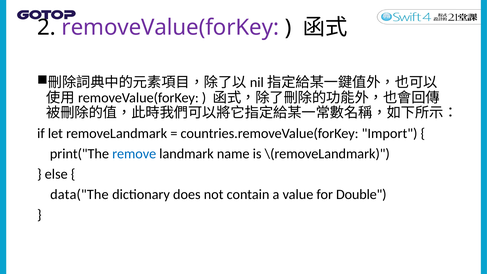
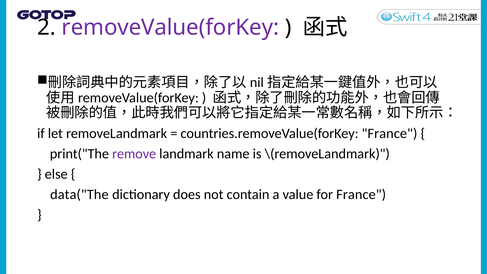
countries.removeValue(forKey Import: Import -> France
remove colour: blue -> purple
for Double: Double -> France
